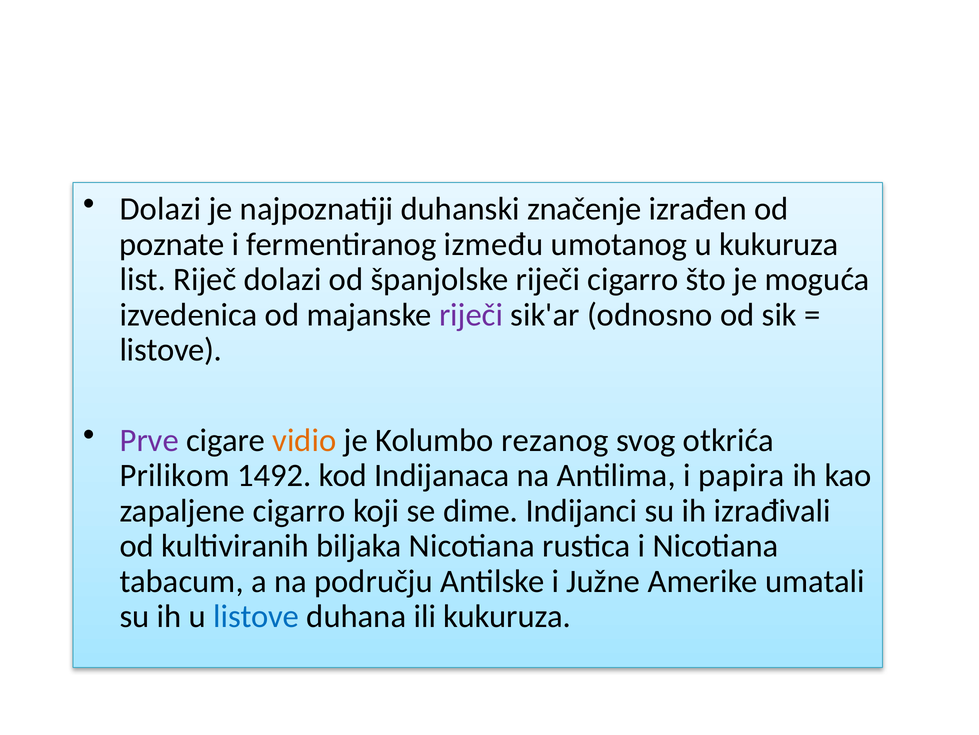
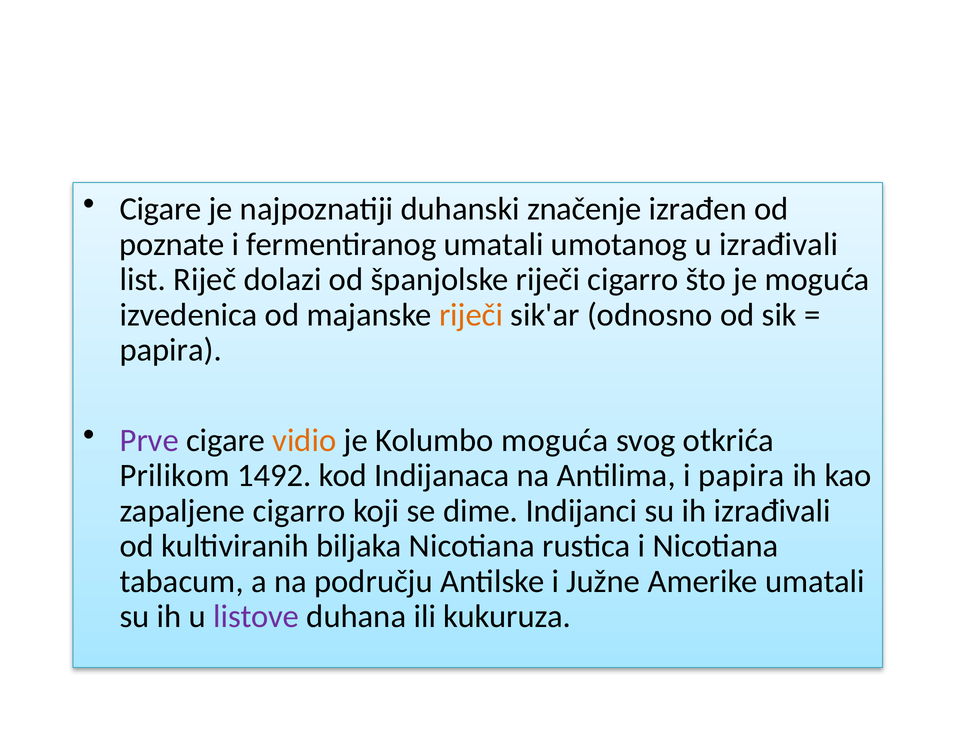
Dolazi at (160, 209): Dolazi -> Cigare
fermentiranog između: između -> umatali
u kukuruza: kukuruza -> izrađivali
riječi at (471, 315) colour: purple -> orange
listove at (171, 350): listove -> papira
Kolumbo rezanog: rezanog -> moguća
listove at (256, 616) colour: blue -> purple
